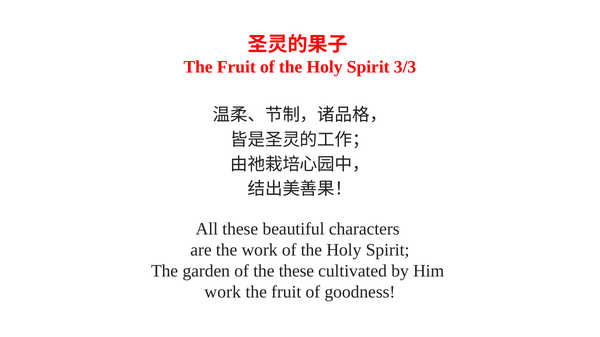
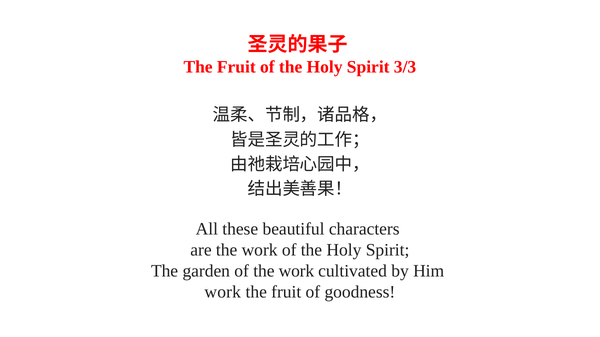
of the these: these -> work
